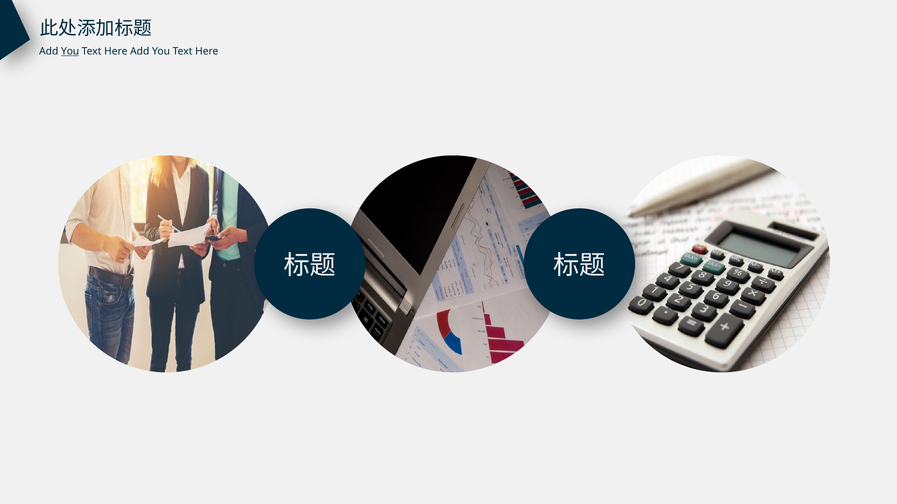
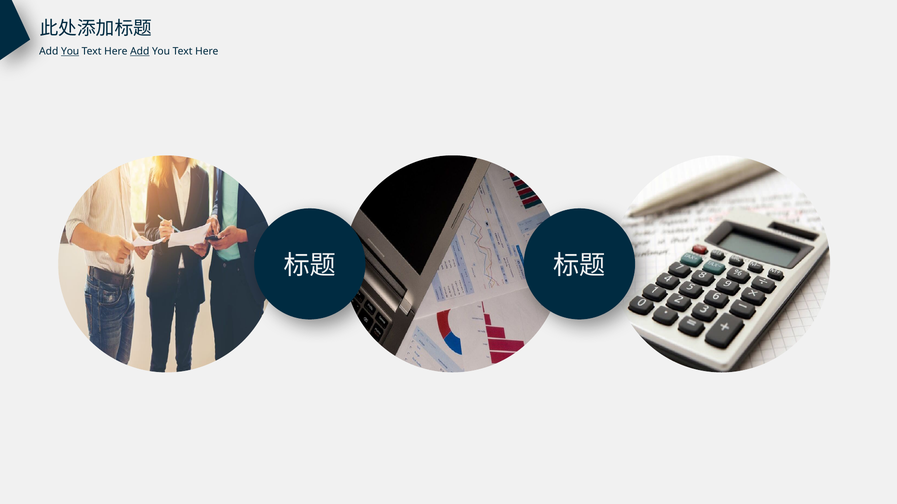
Add at (140, 51) underline: none -> present
